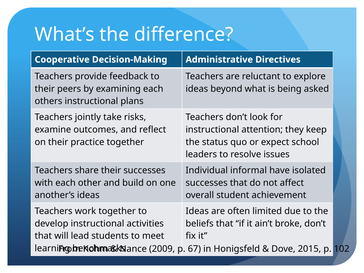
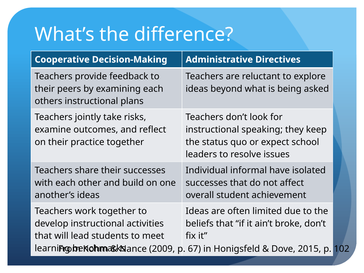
attention: attention -> speaking
